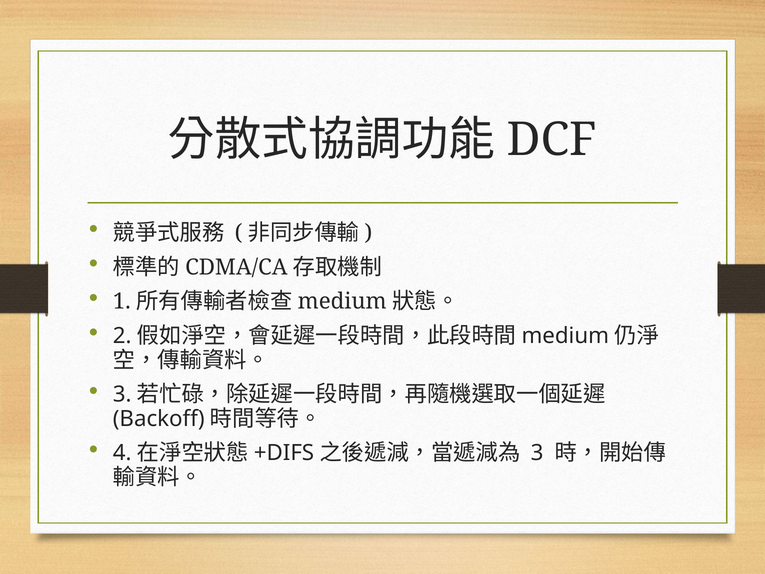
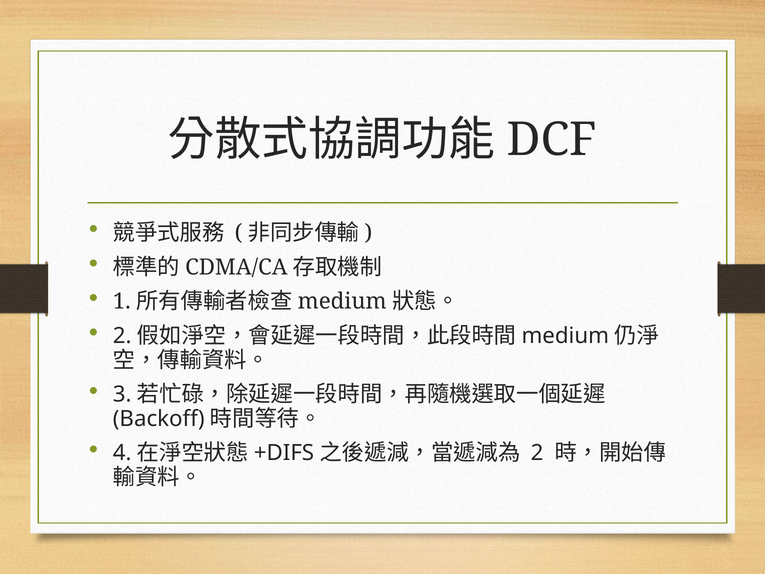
3 at (537, 453): 3 -> 2
